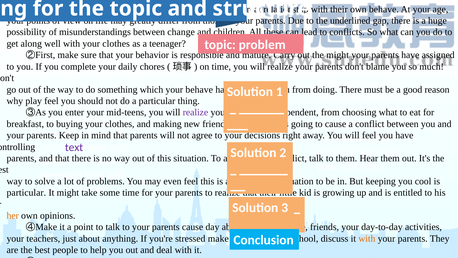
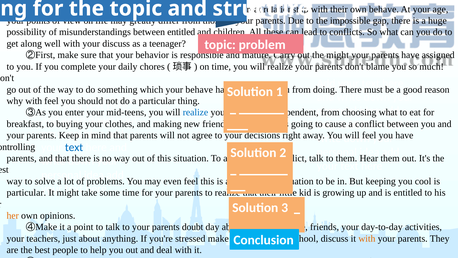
the underlined: underlined -> impossible
between change: change -> entitled
with your clothes: clothes -> discuss
why play: play -> with
realize at (195, 112) colour: purple -> blue
text at (74, 147) colour: purple -> blue
parents cause: cause -> doubt
